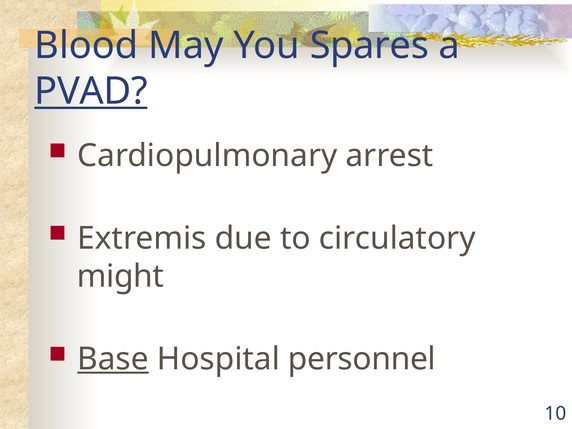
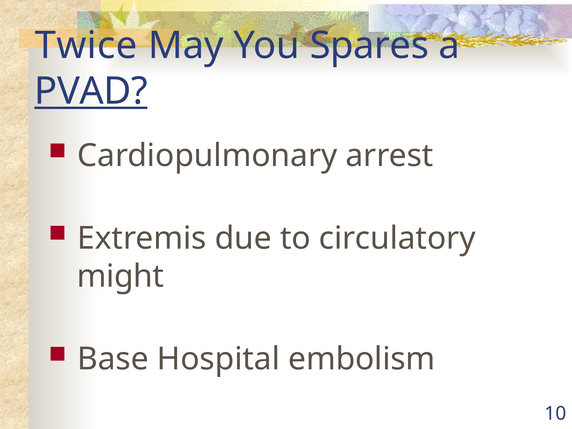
Blood: Blood -> Twice
Base underline: present -> none
personnel: personnel -> embolism
